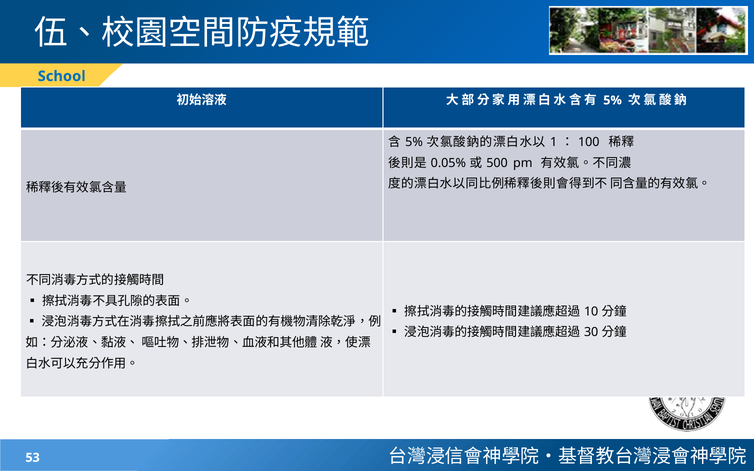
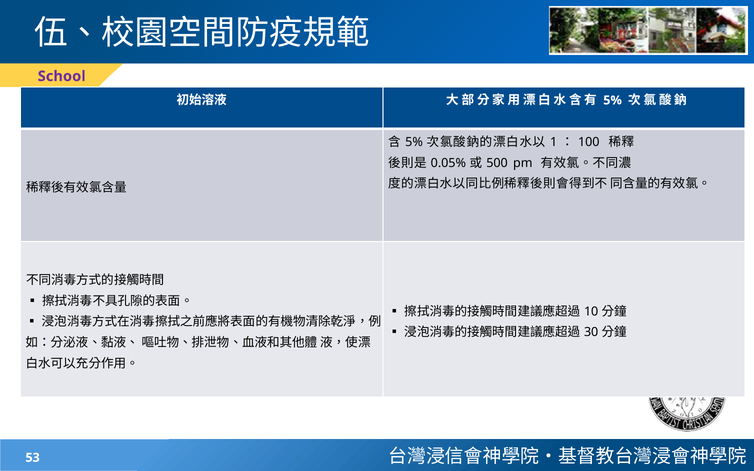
School colour: blue -> purple
